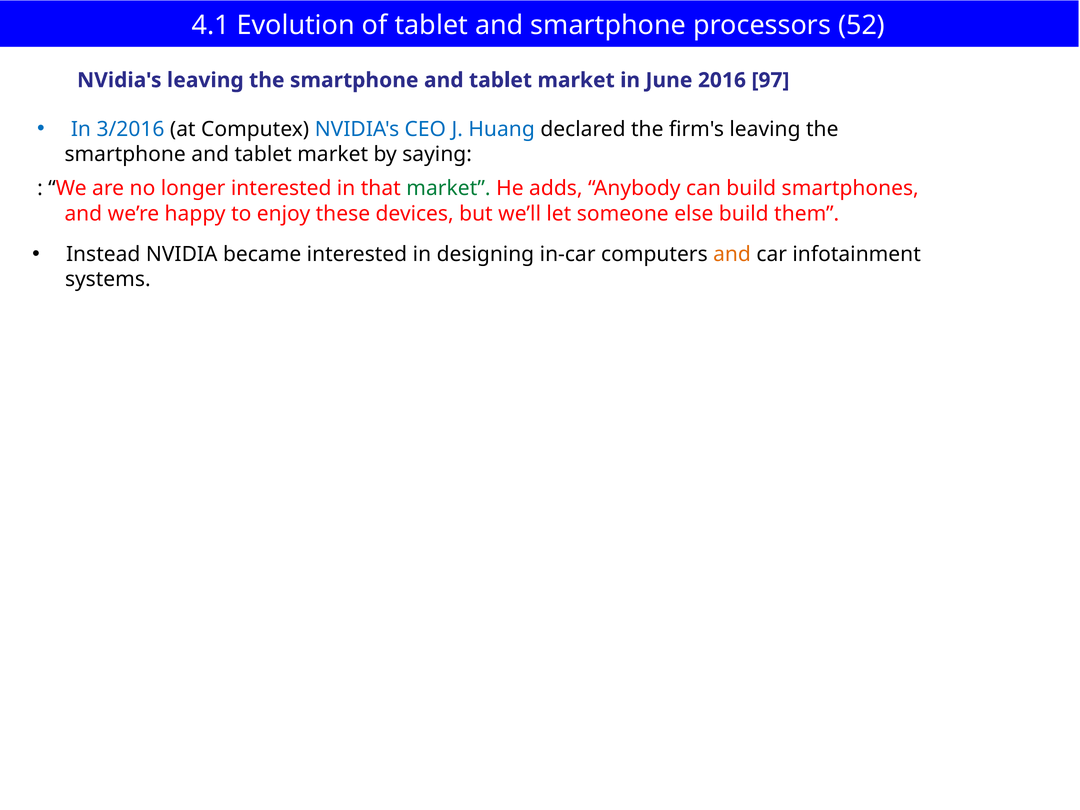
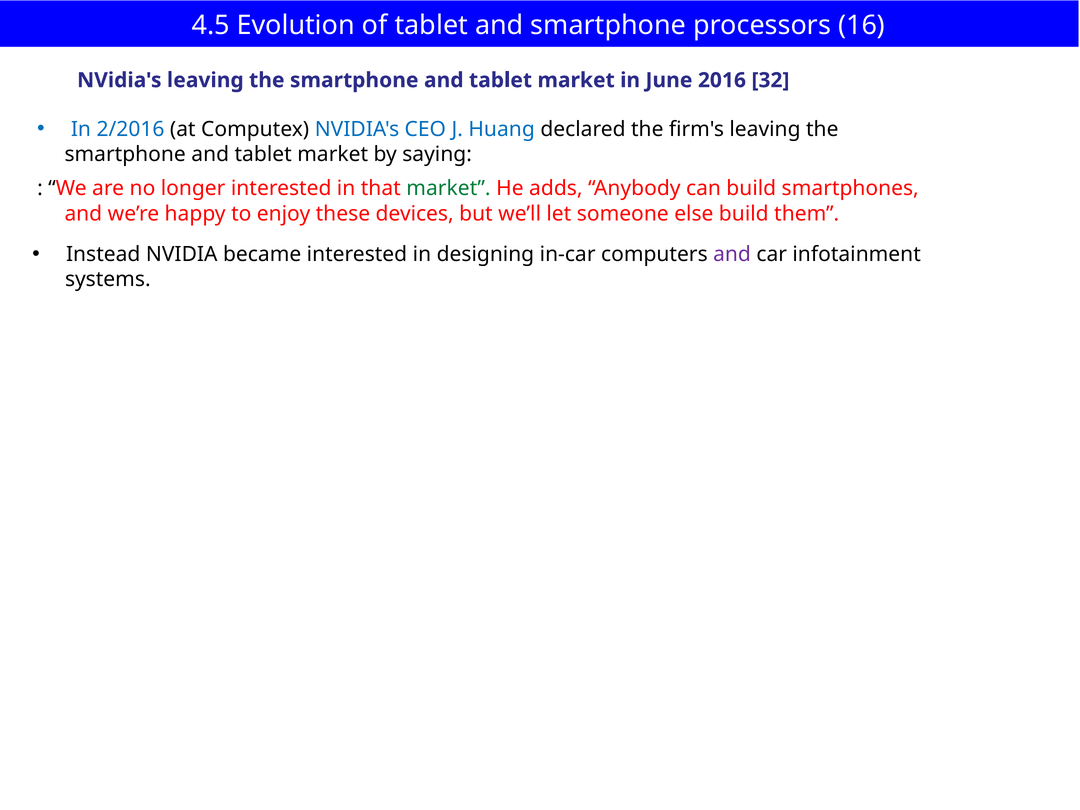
4.1: 4.1 -> 4.5
52: 52 -> 16
97: 97 -> 32
3/2016: 3/2016 -> 2/2016
and at (732, 254) colour: orange -> purple
